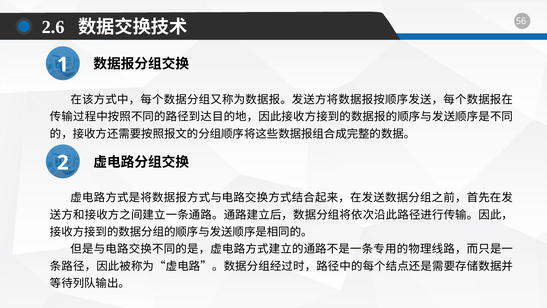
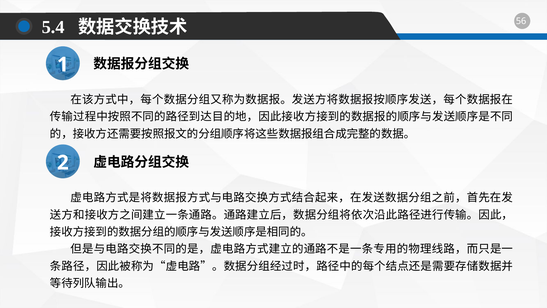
2.6: 2.6 -> 5.4
